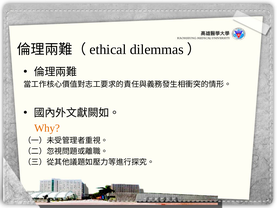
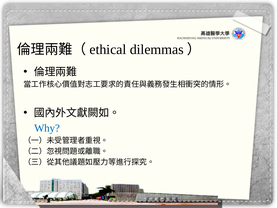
Why colour: orange -> blue
